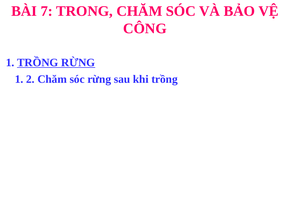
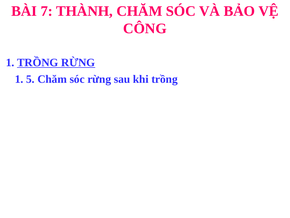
TRONG: TRONG -> THÀNH
2: 2 -> 5
